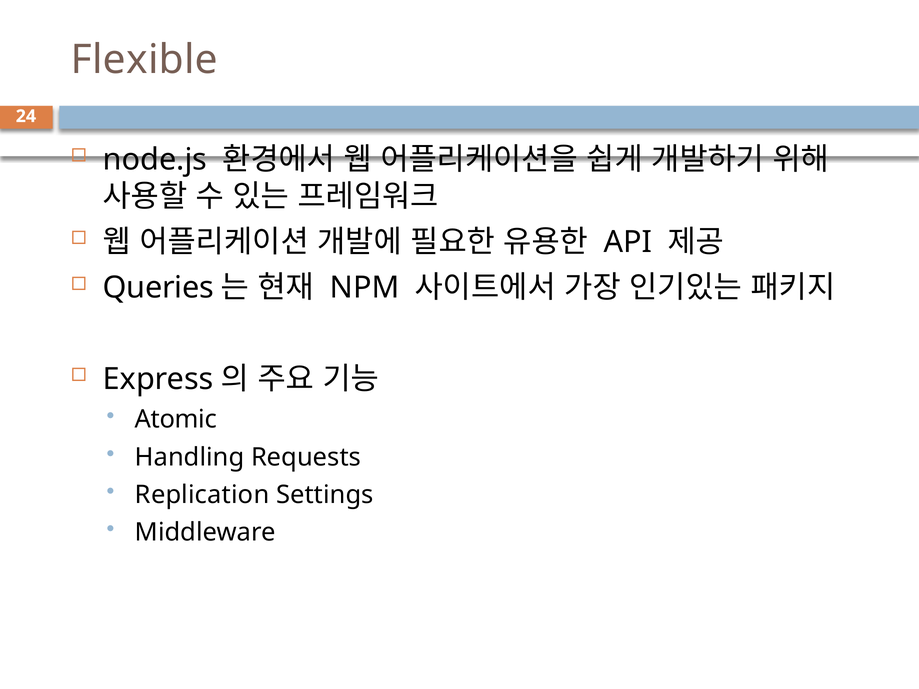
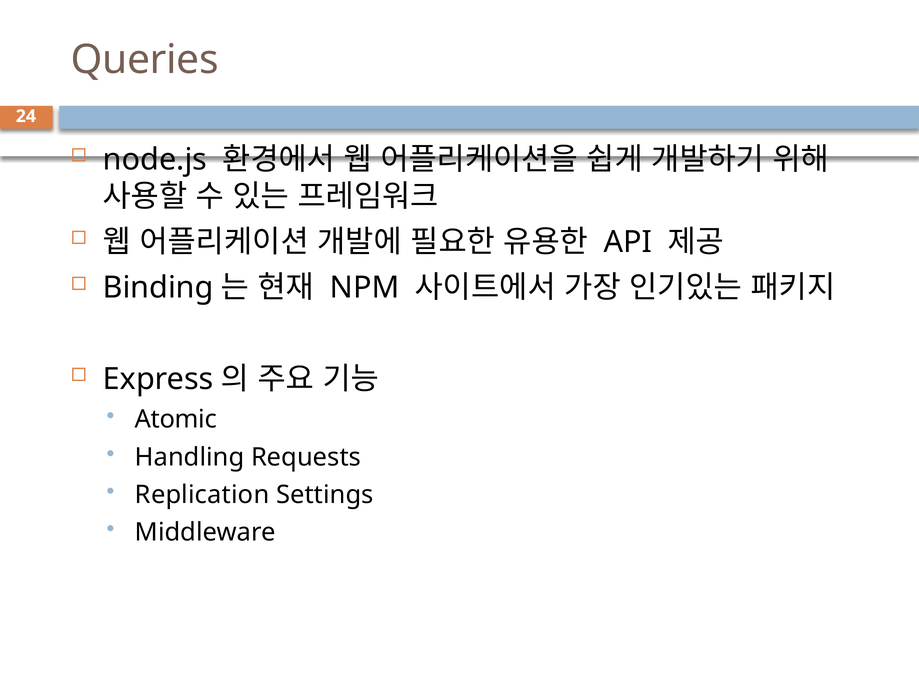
Flexible: Flexible -> Queries
Queries: Queries -> Binding
